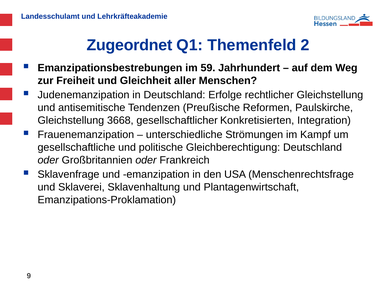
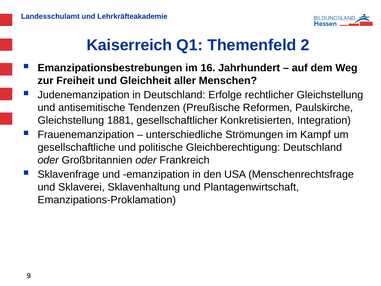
Zugeordnet: Zugeordnet -> Kaiserreich
59: 59 -> 16
3668: 3668 -> 1881
